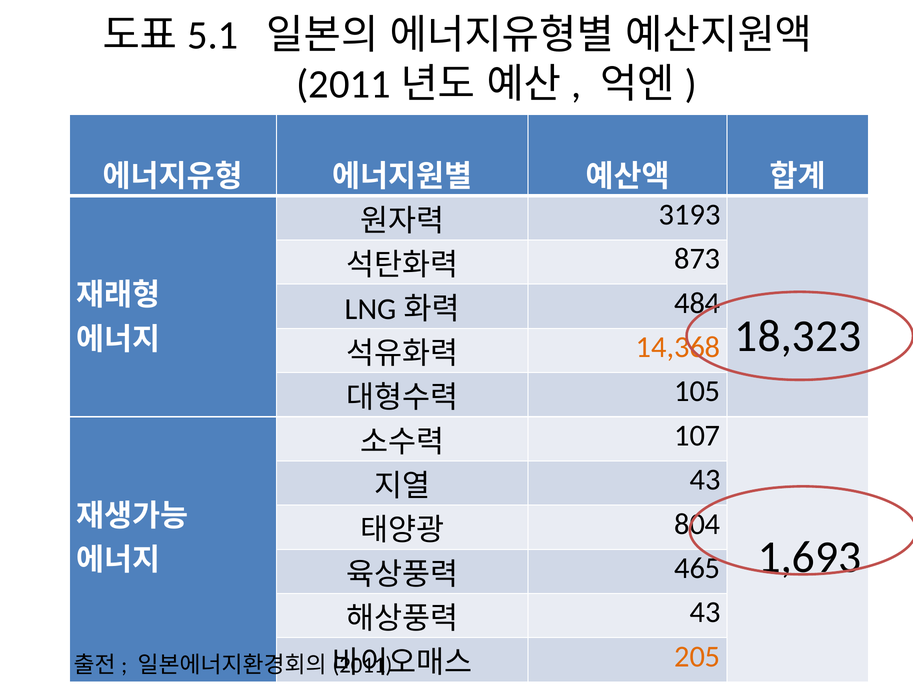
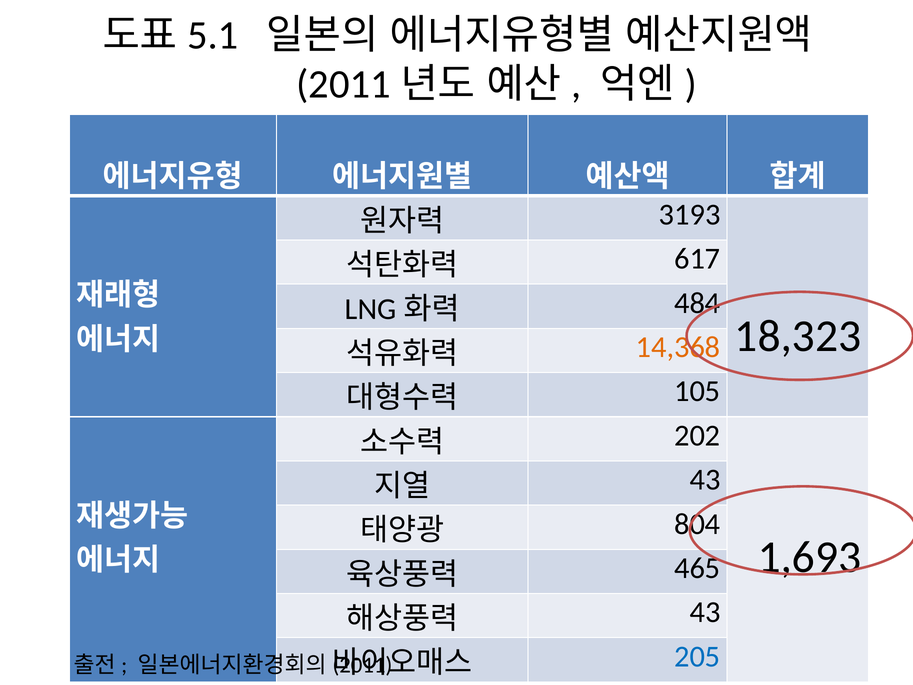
873: 873 -> 617
107: 107 -> 202
205 colour: orange -> blue
